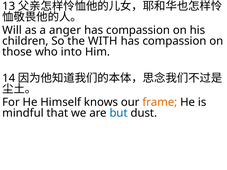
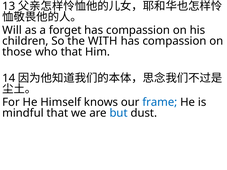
anger: anger -> forget
who into: into -> that
frame colour: orange -> blue
